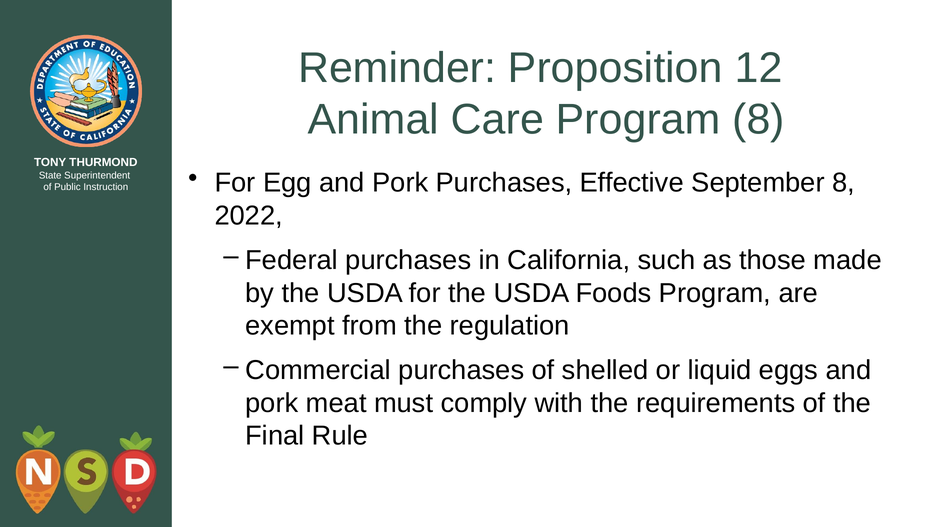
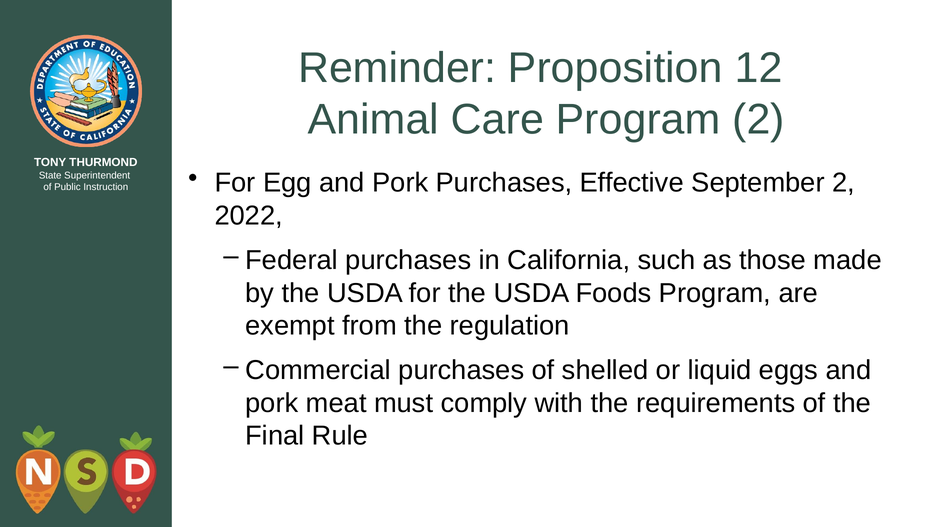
Program 8: 8 -> 2
September 8: 8 -> 2
